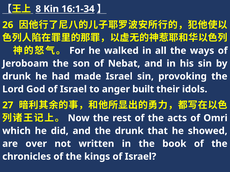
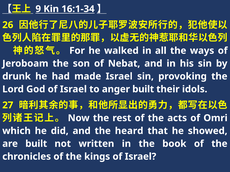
8: 8 -> 9
the drunk: drunk -> heard
are over: over -> built
